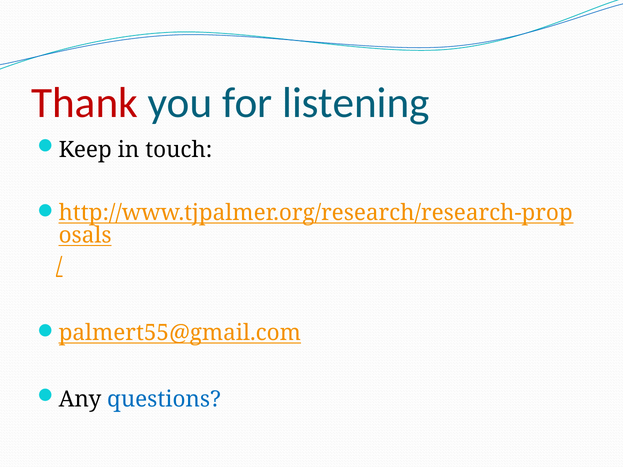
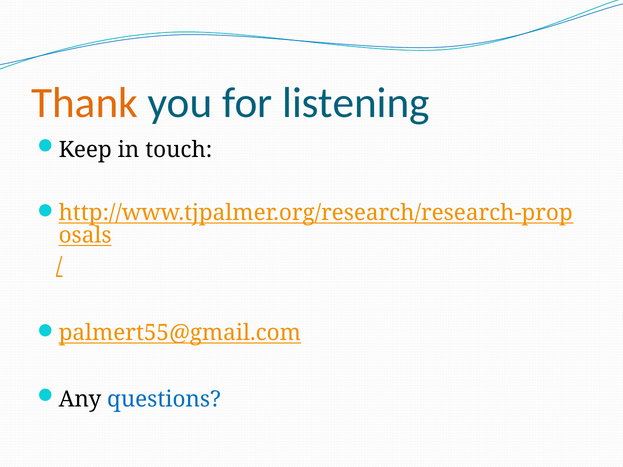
Thank colour: red -> orange
